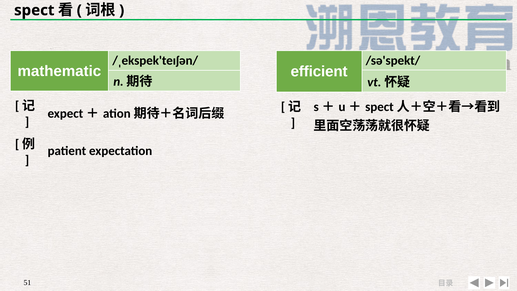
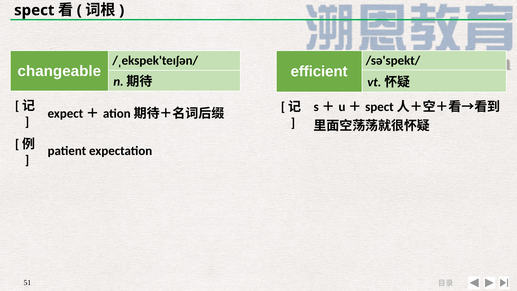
mathematic: mathematic -> changeable
